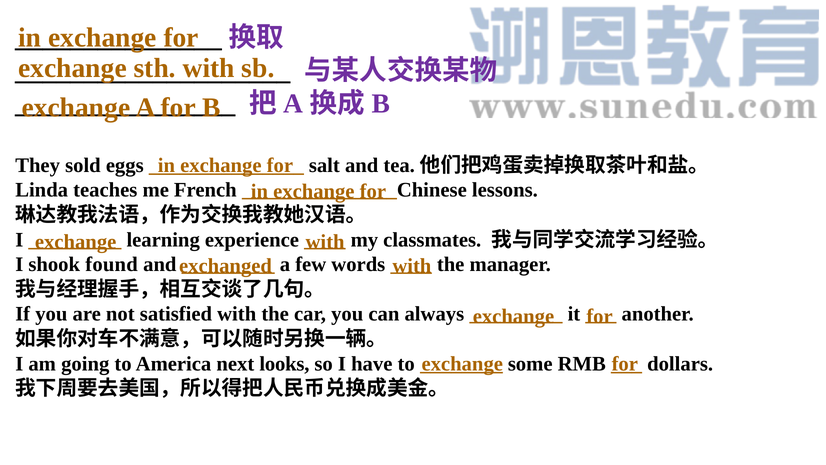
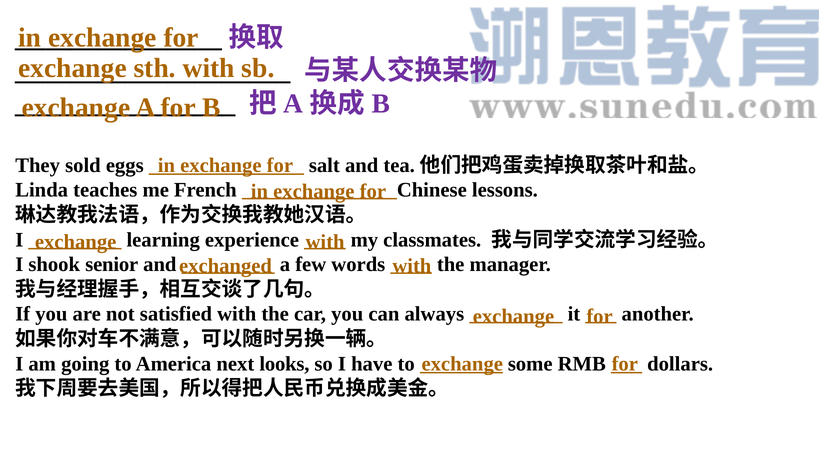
found: found -> senior
